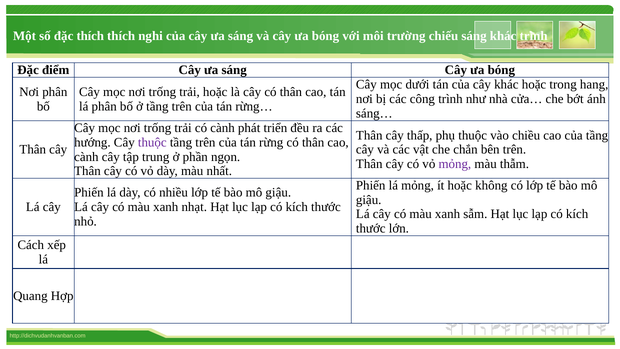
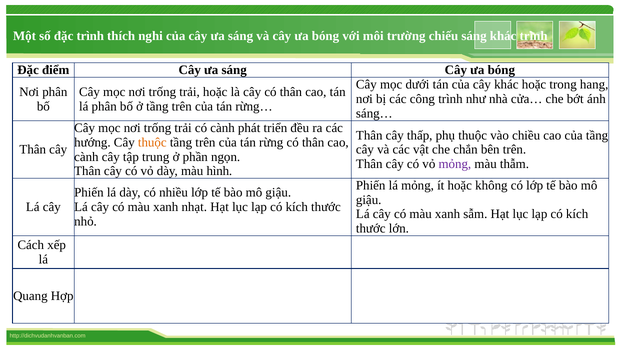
đặc thích: thích -> trình
thuộc at (152, 142) colour: purple -> orange
nhất: nhất -> hình
